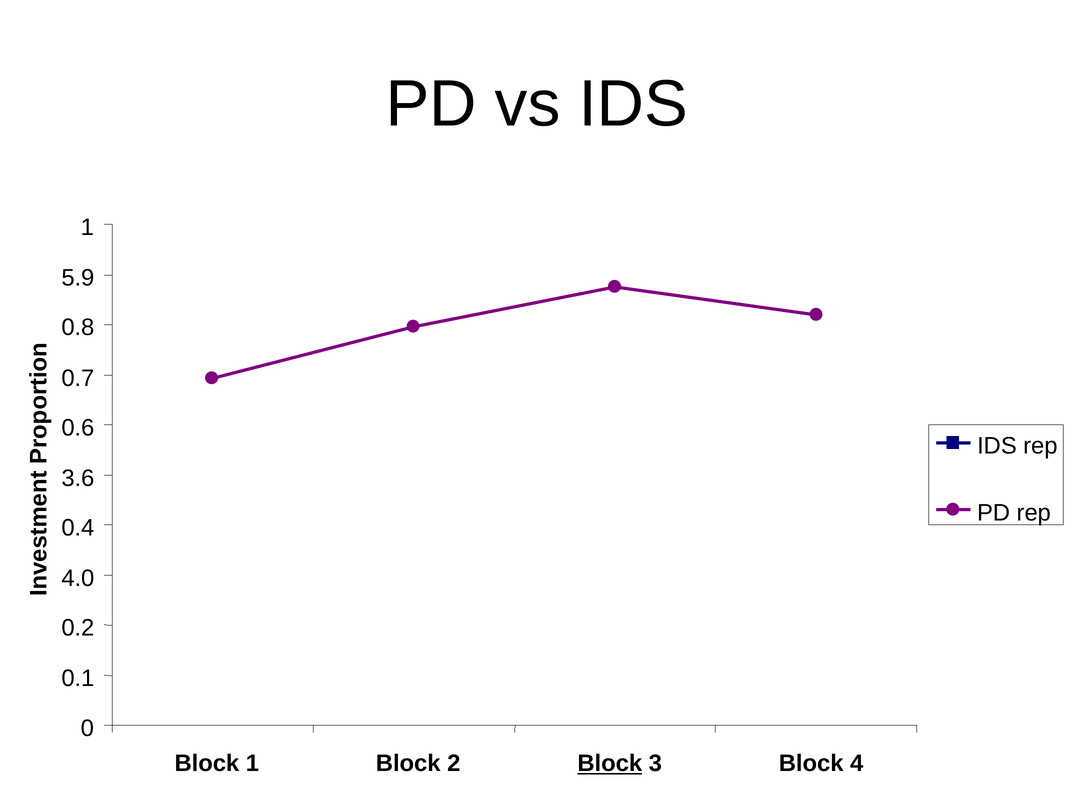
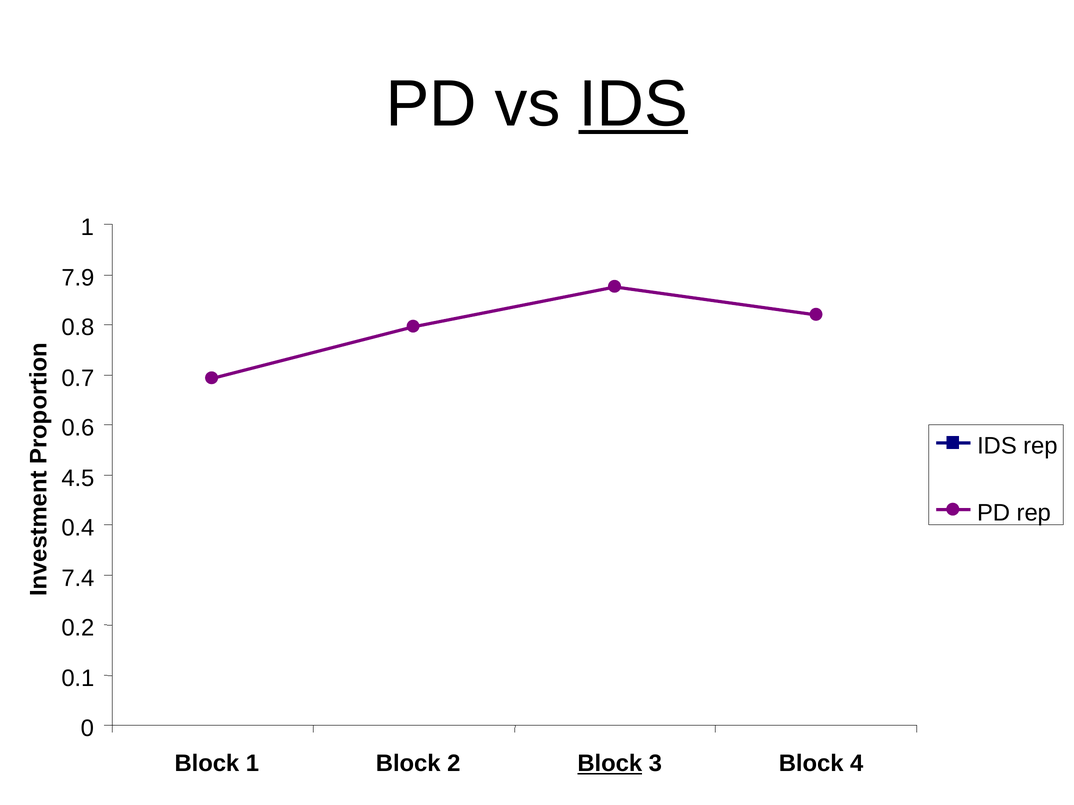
IDS at (633, 104) underline: none -> present
5.9: 5.9 -> 7.9
3.6: 3.6 -> 4.5
4.0: 4.0 -> 7.4
